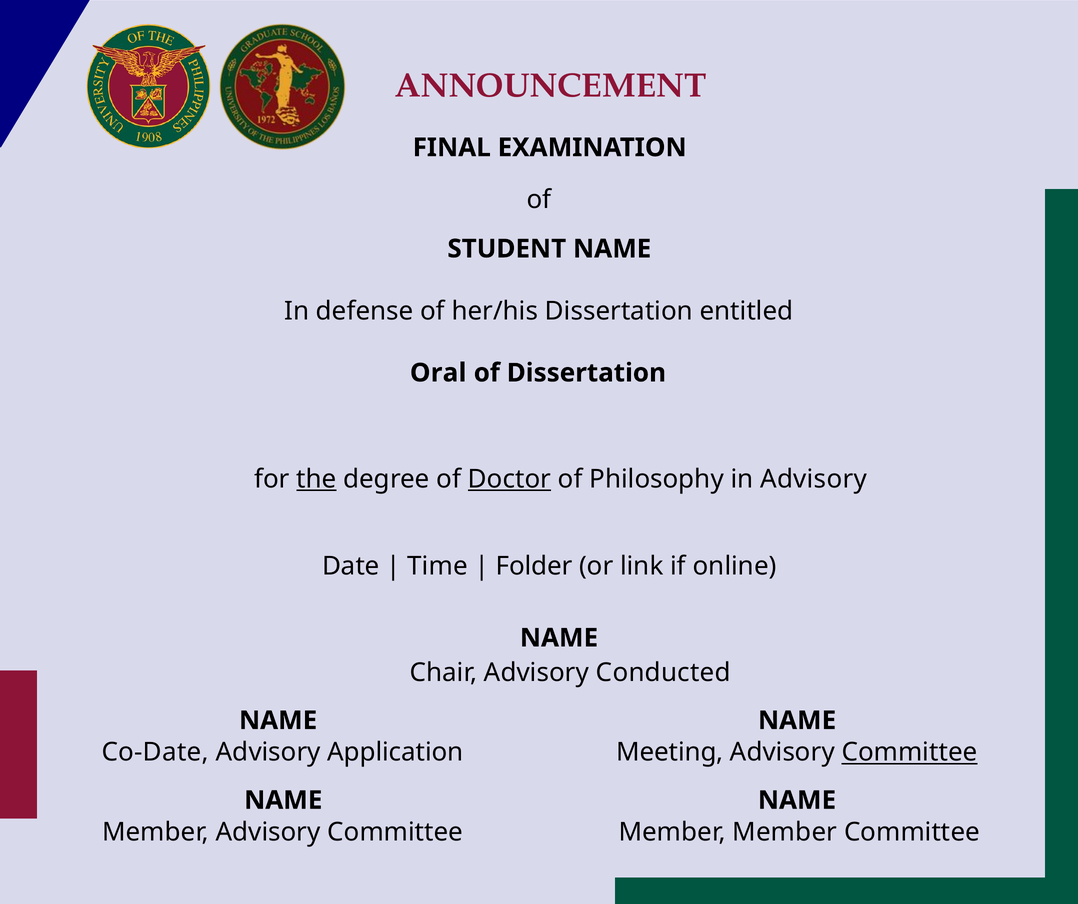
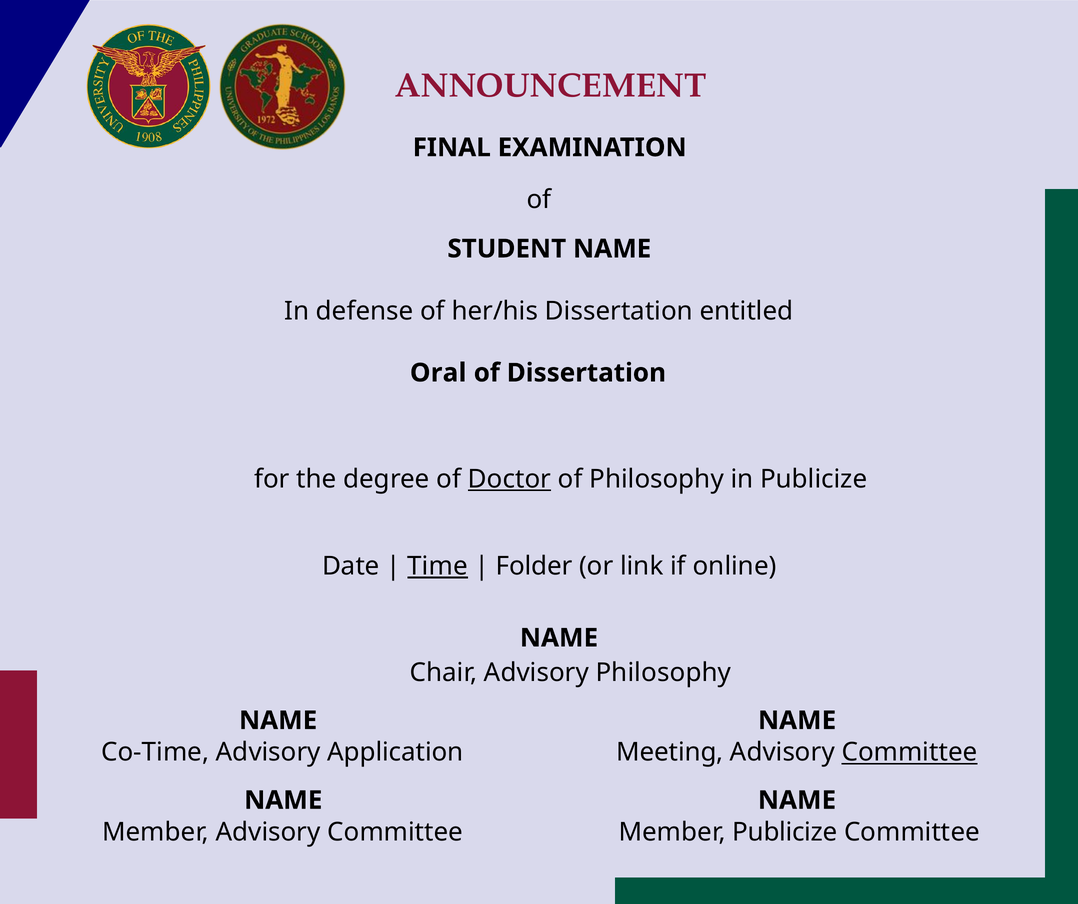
the underline: present -> none
in Advisory: Advisory -> Publicize
Time underline: none -> present
Advisory Conducted: Conducted -> Philosophy
Co-Date: Co-Date -> Co-Time
Member Member: Member -> Publicize
